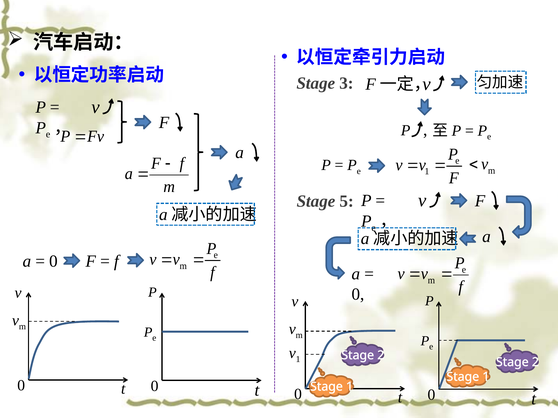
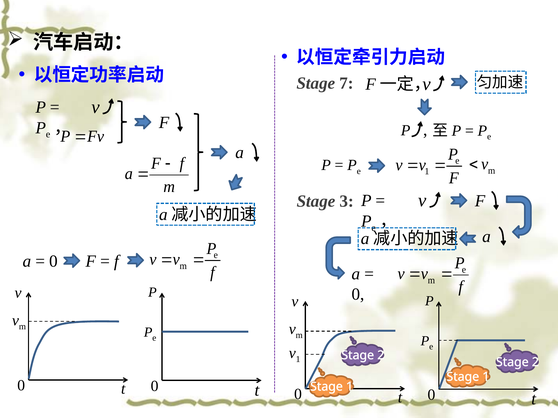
3: 3 -> 7
5: 5 -> 3
